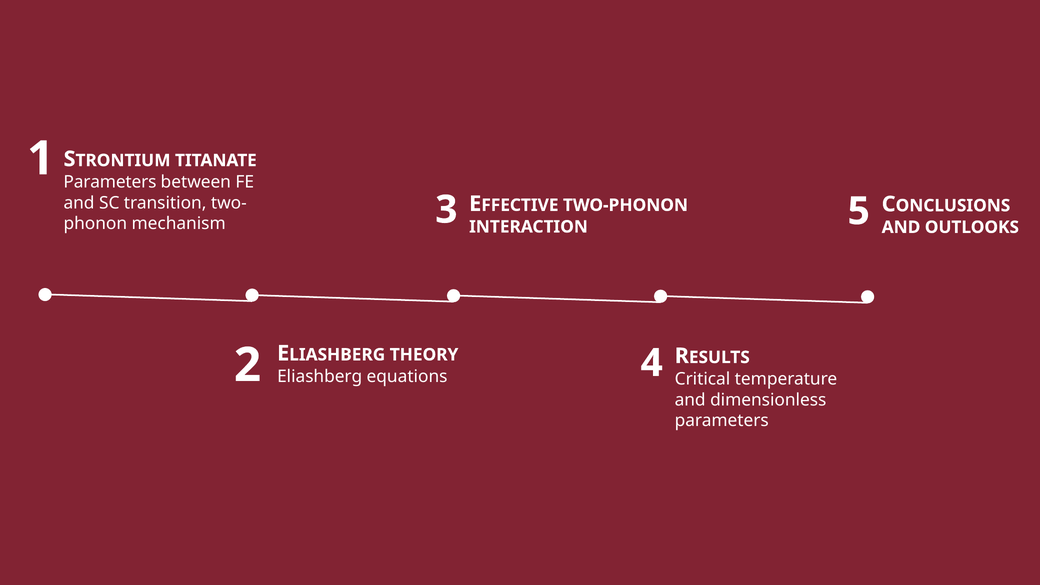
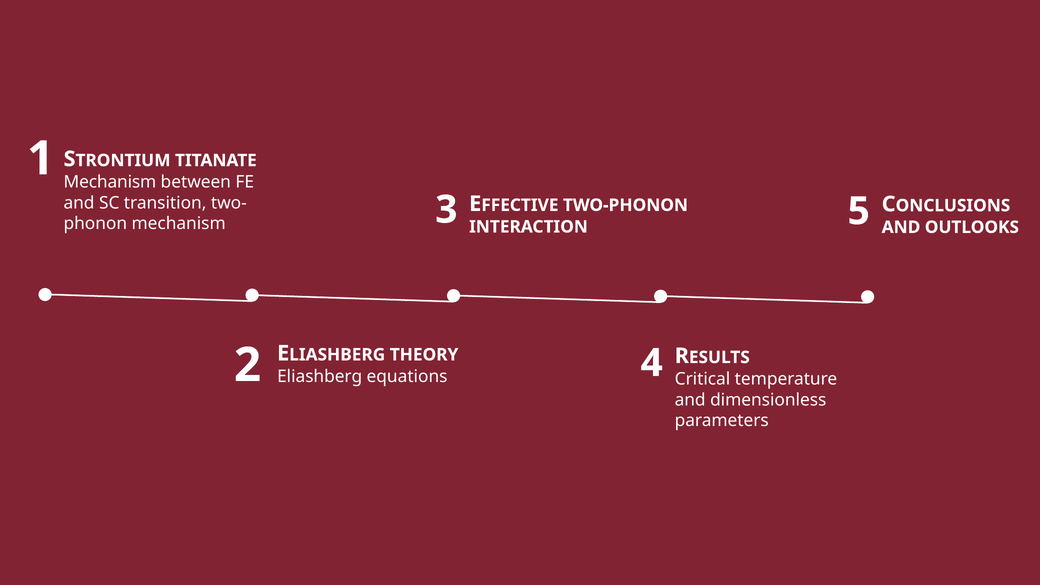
Parameters at (110, 182): Parameters -> Mechanism
